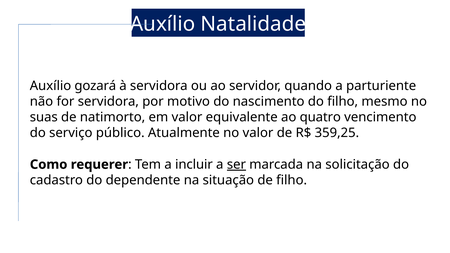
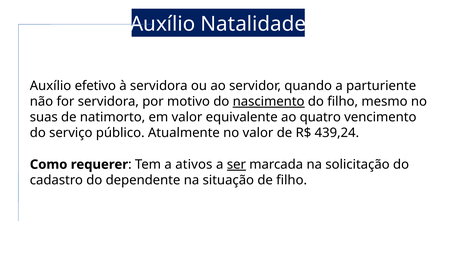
gozará: gozará -> efetivo
nascimento underline: none -> present
359,25: 359,25 -> 439,24
incluir: incluir -> ativos
